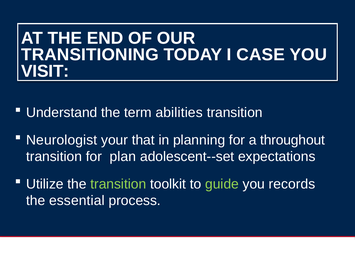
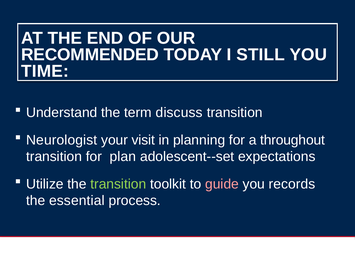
TRANSITIONING: TRANSITIONING -> RECOMMENDED
CASE: CASE -> STILL
VISIT: VISIT -> TIME
abilities: abilities -> discuss
that: that -> visit
guide colour: light green -> pink
